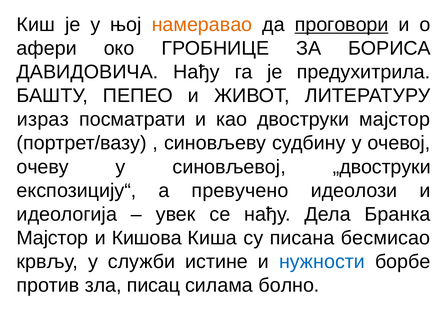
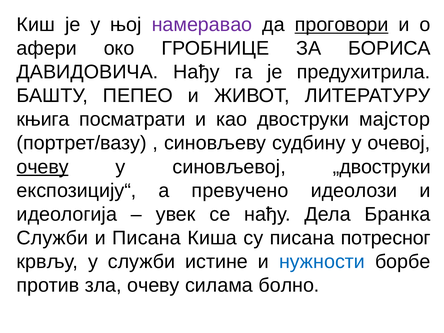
намеравао colour: orange -> purple
израз: израз -> књига
очеву at (43, 167) underline: none -> present
Мајстор at (52, 238): Мајстор -> Служби
и Кишова: Кишова -> Писана
бесмисао: бесмисао -> потресног
зла писац: писац -> очеву
